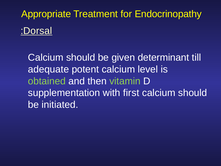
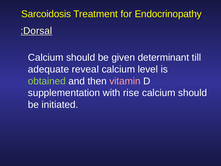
Appropriate: Appropriate -> Sarcoidosis
potent: potent -> reveal
vitamin colour: light green -> pink
first: first -> rise
